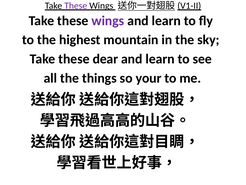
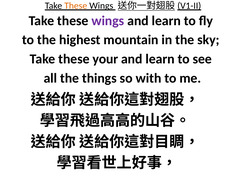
These at (76, 6) colour: purple -> orange
dear: dear -> your
your: your -> with
